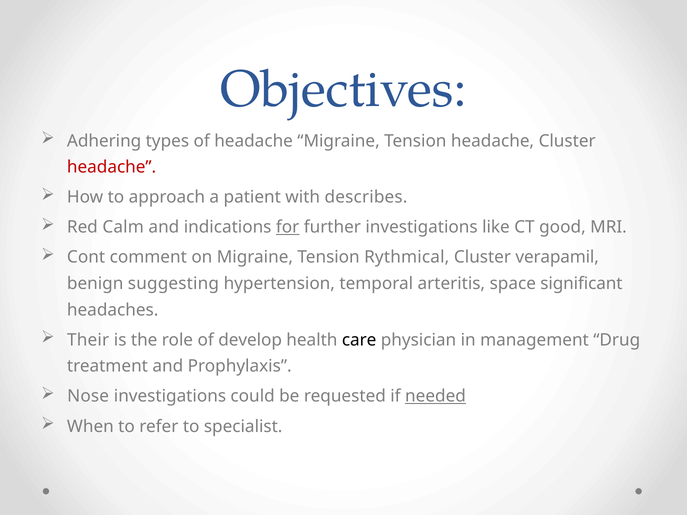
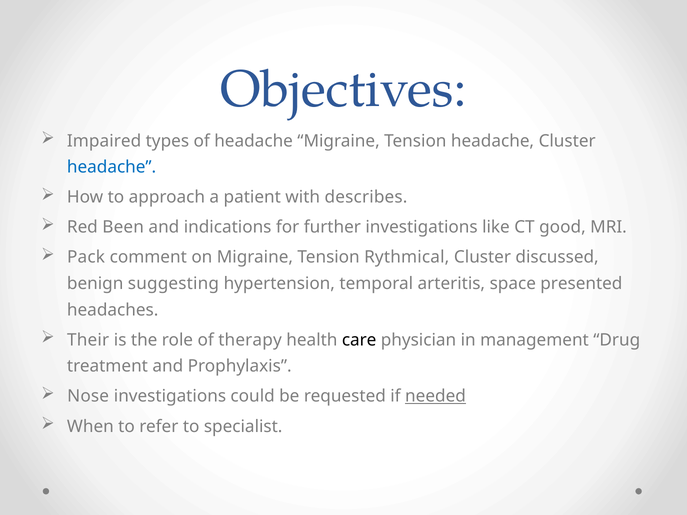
Adhering: Adhering -> Impaired
headache at (112, 167) colour: red -> blue
Calm: Calm -> Been
for underline: present -> none
Cont: Cont -> Pack
verapamil: verapamil -> discussed
significant: significant -> presented
develop: develop -> therapy
